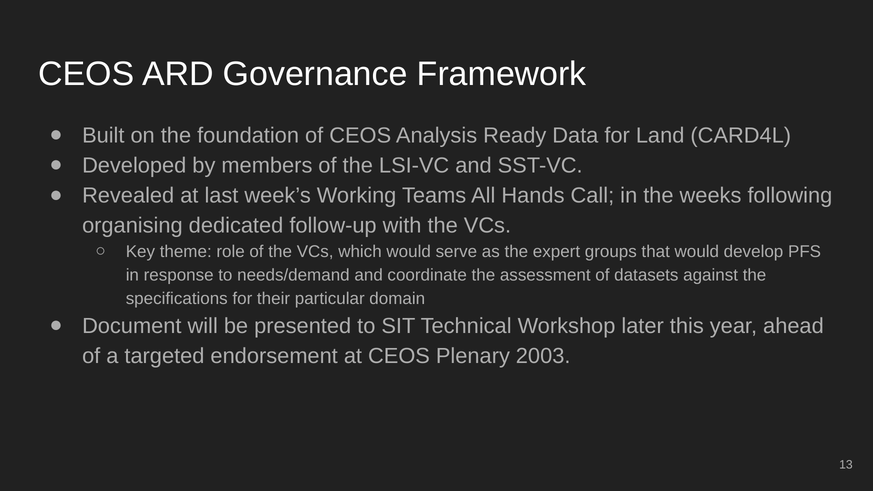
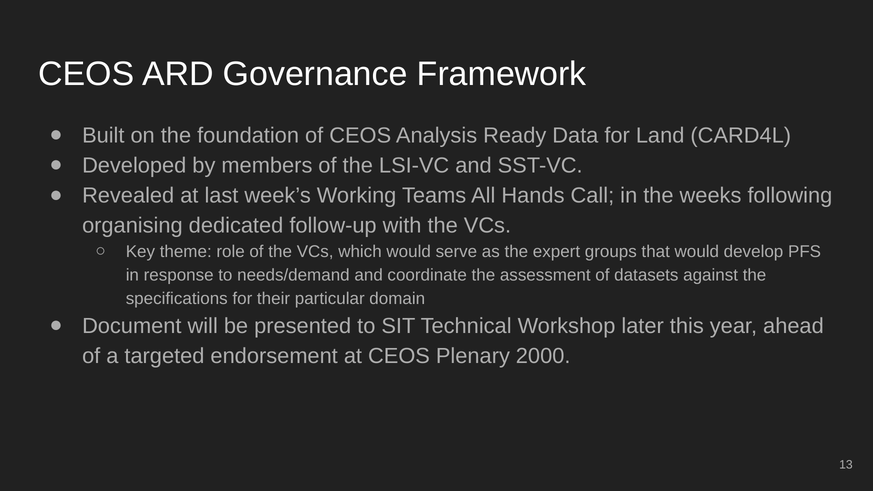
2003: 2003 -> 2000
